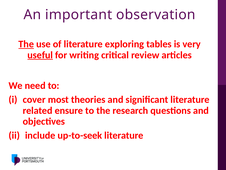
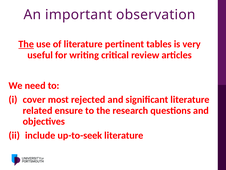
exploring: exploring -> pertinent
useful underline: present -> none
theories: theories -> rejected
